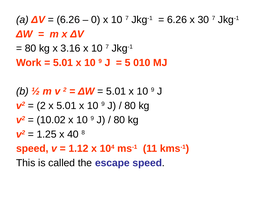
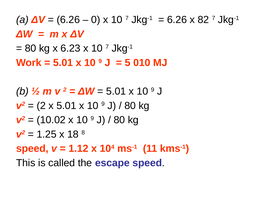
30: 30 -> 82
3.16: 3.16 -> 6.23
40: 40 -> 18
